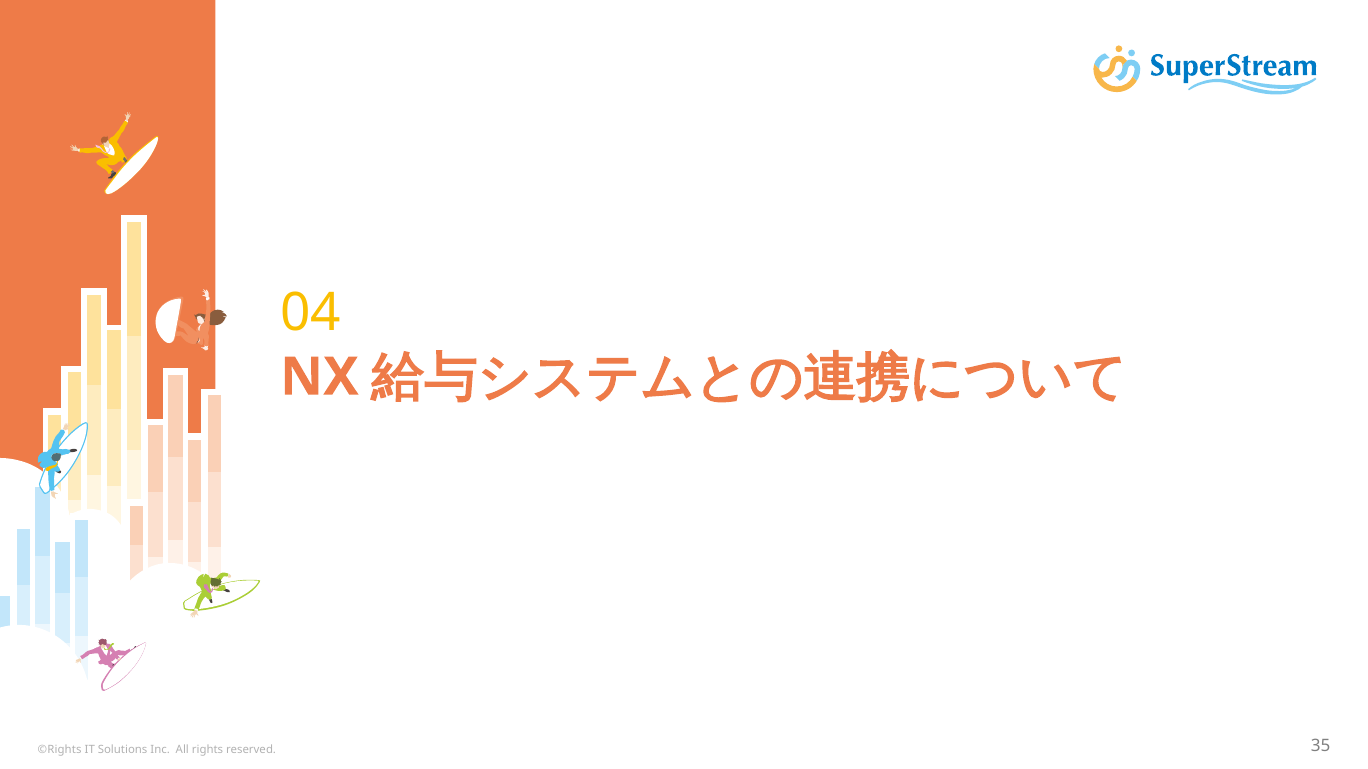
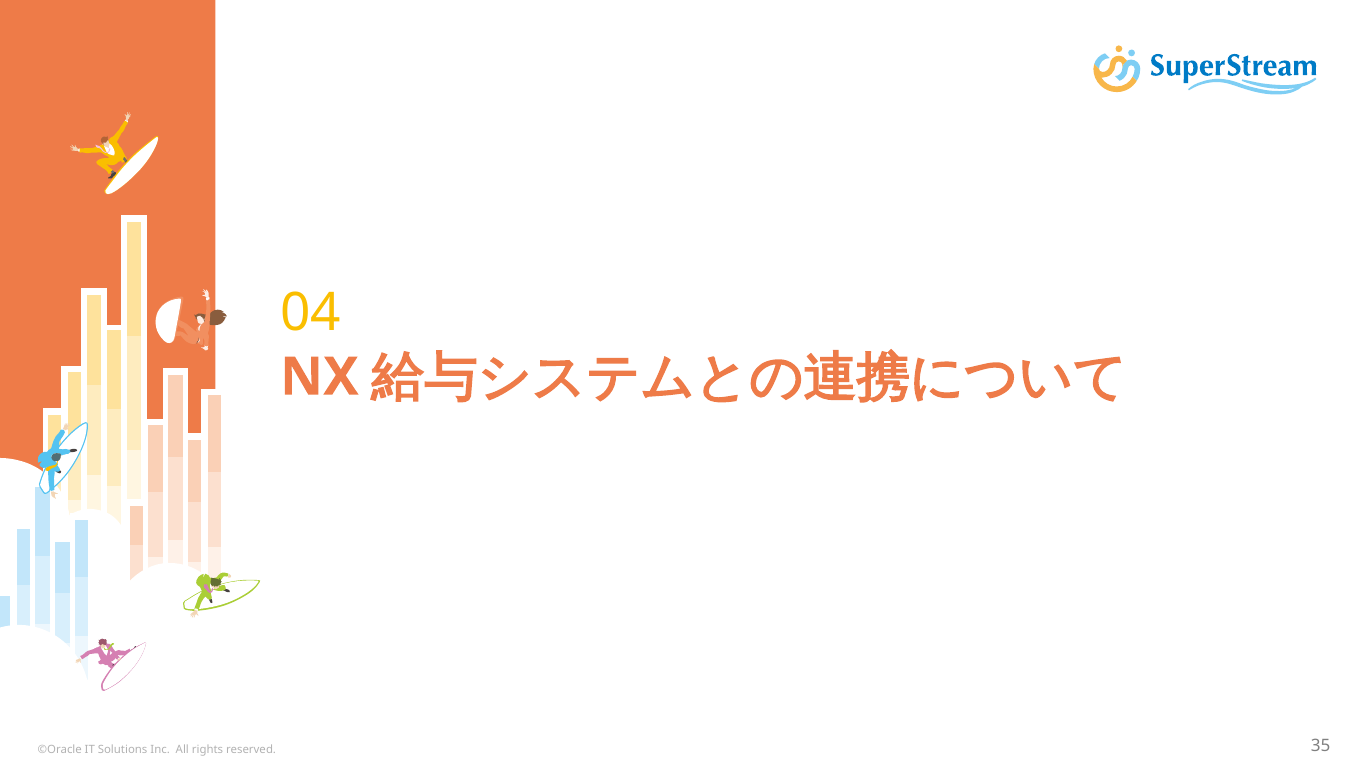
©Rights: ©Rights -> ©Oracle
